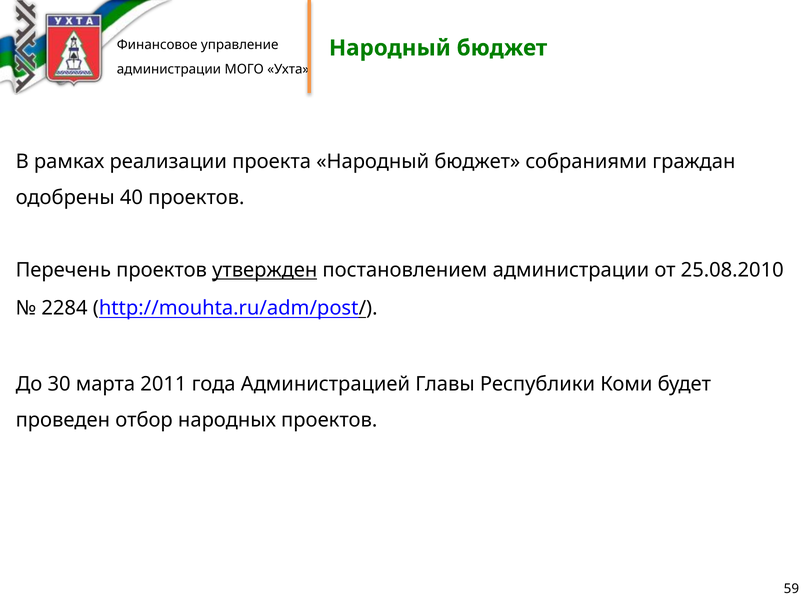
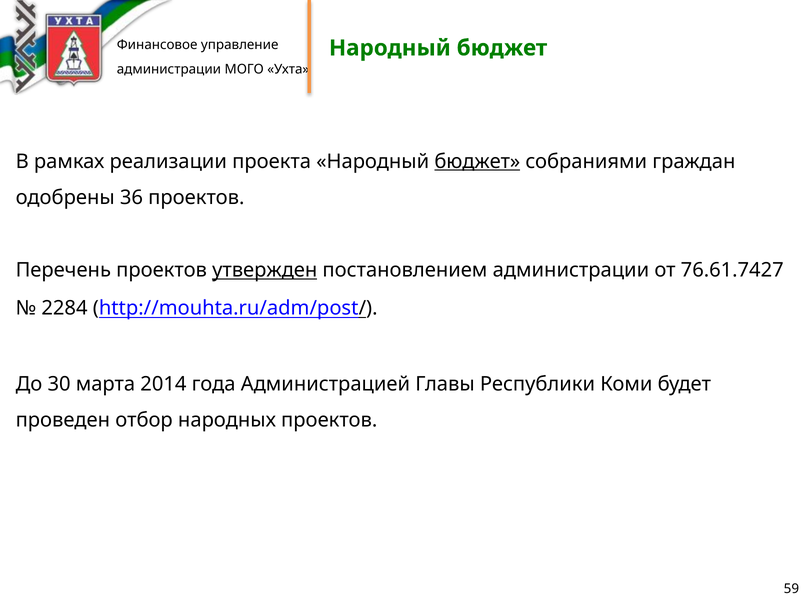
бюджет at (477, 161) underline: none -> present
40: 40 -> 36
25.08.2010: 25.08.2010 -> 76.61.7427
2011: 2011 -> 2014
